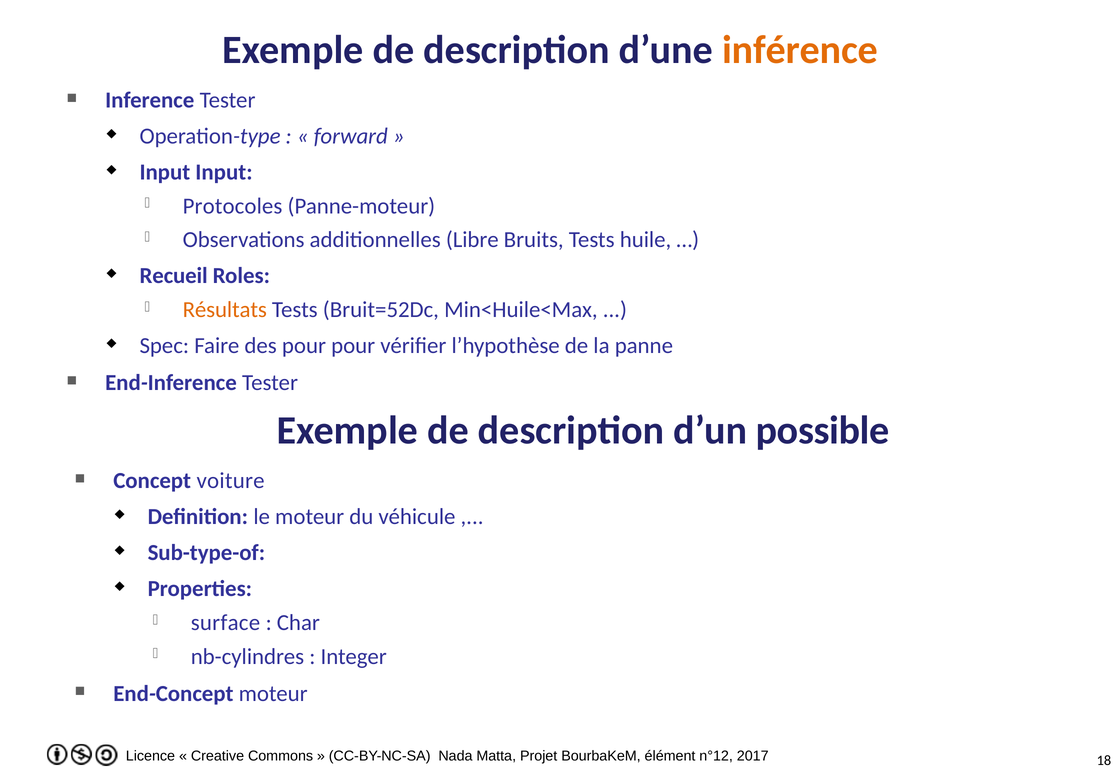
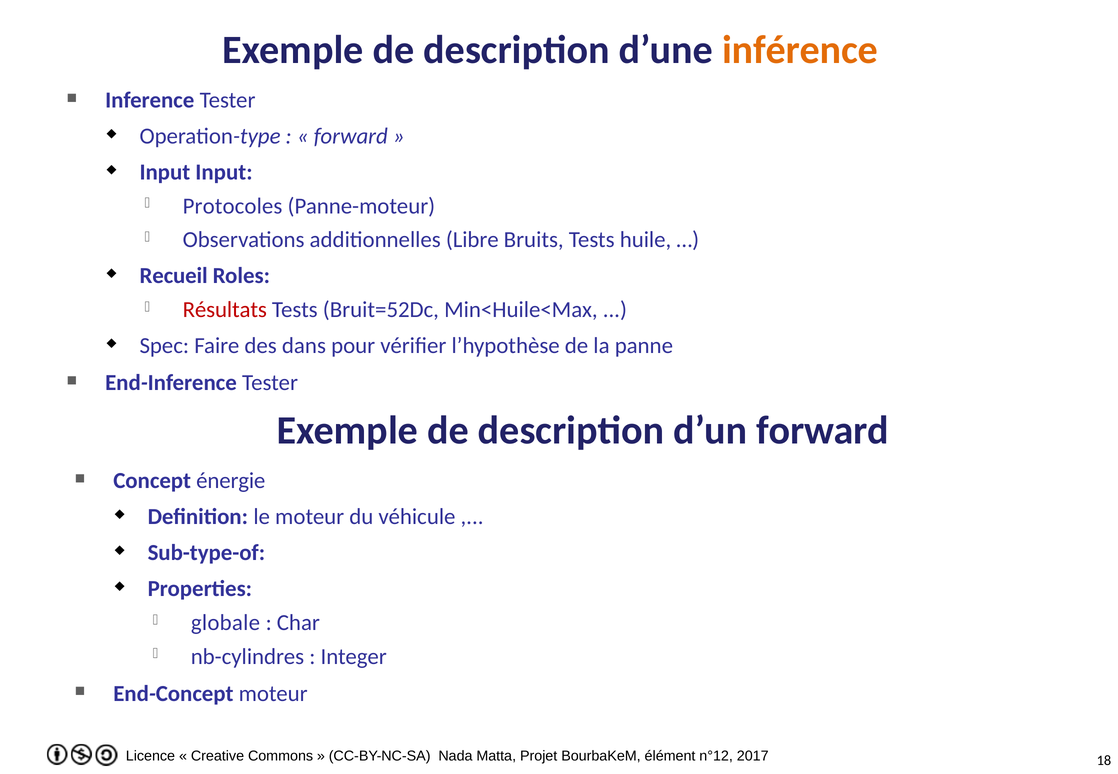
Résultats colour: orange -> red
des pour: pour -> dans
d’un possible: possible -> forward
voiture: voiture -> énergie
surface: surface -> globale
